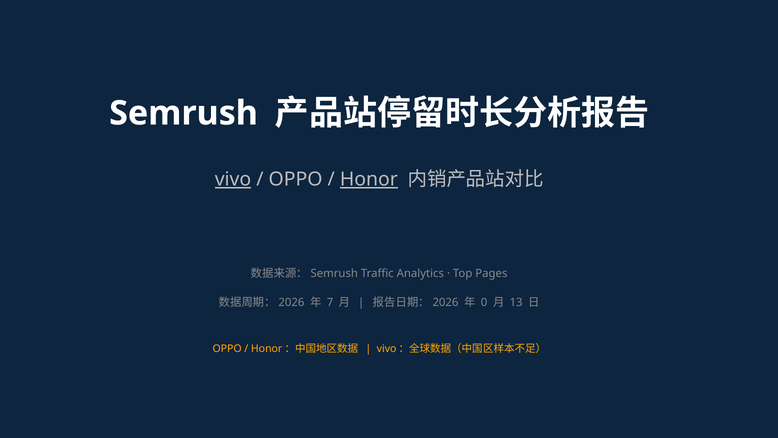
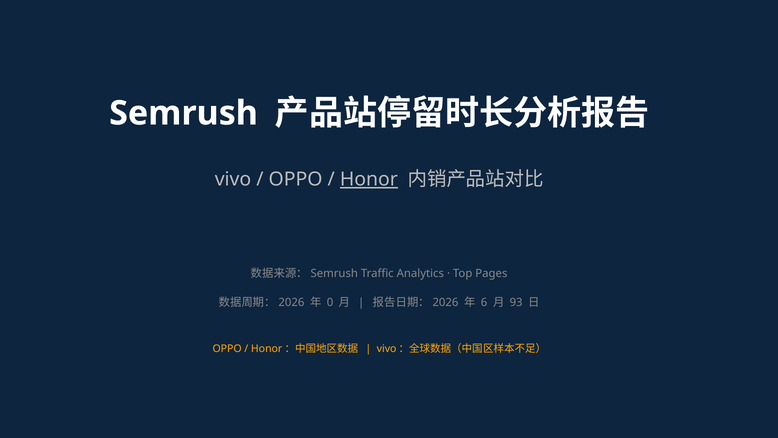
vivo underline: present -> none
7: 7 -> 0
0: 0 -> 6
13: 13 -> 93
